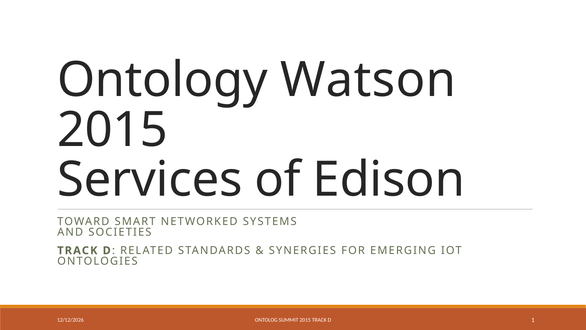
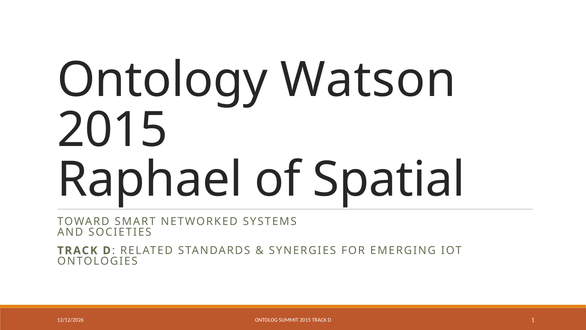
Services: Services -> Raphael
Edison: Edison -> Spatial
